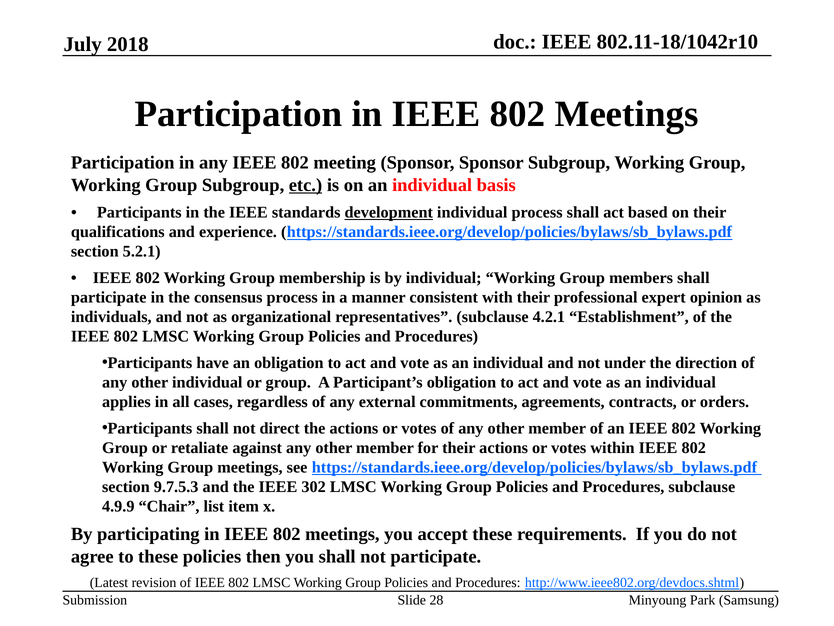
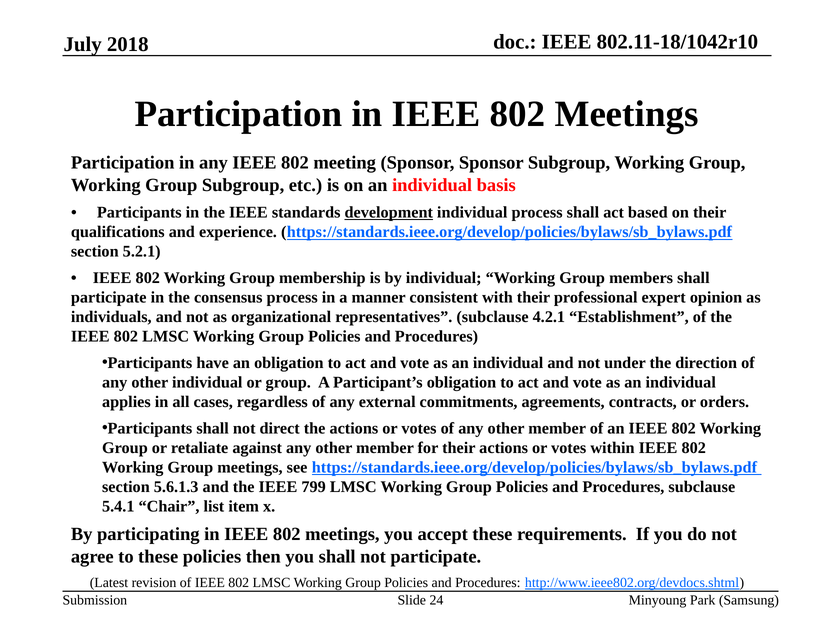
etc underline: present -> none
9.7.5.3: 9.7.5.3 -> 5.6.1.3
302: 302 -> 799
4.9.9: 4.9.9 -> 5.4.1
28: 28 -> 24
